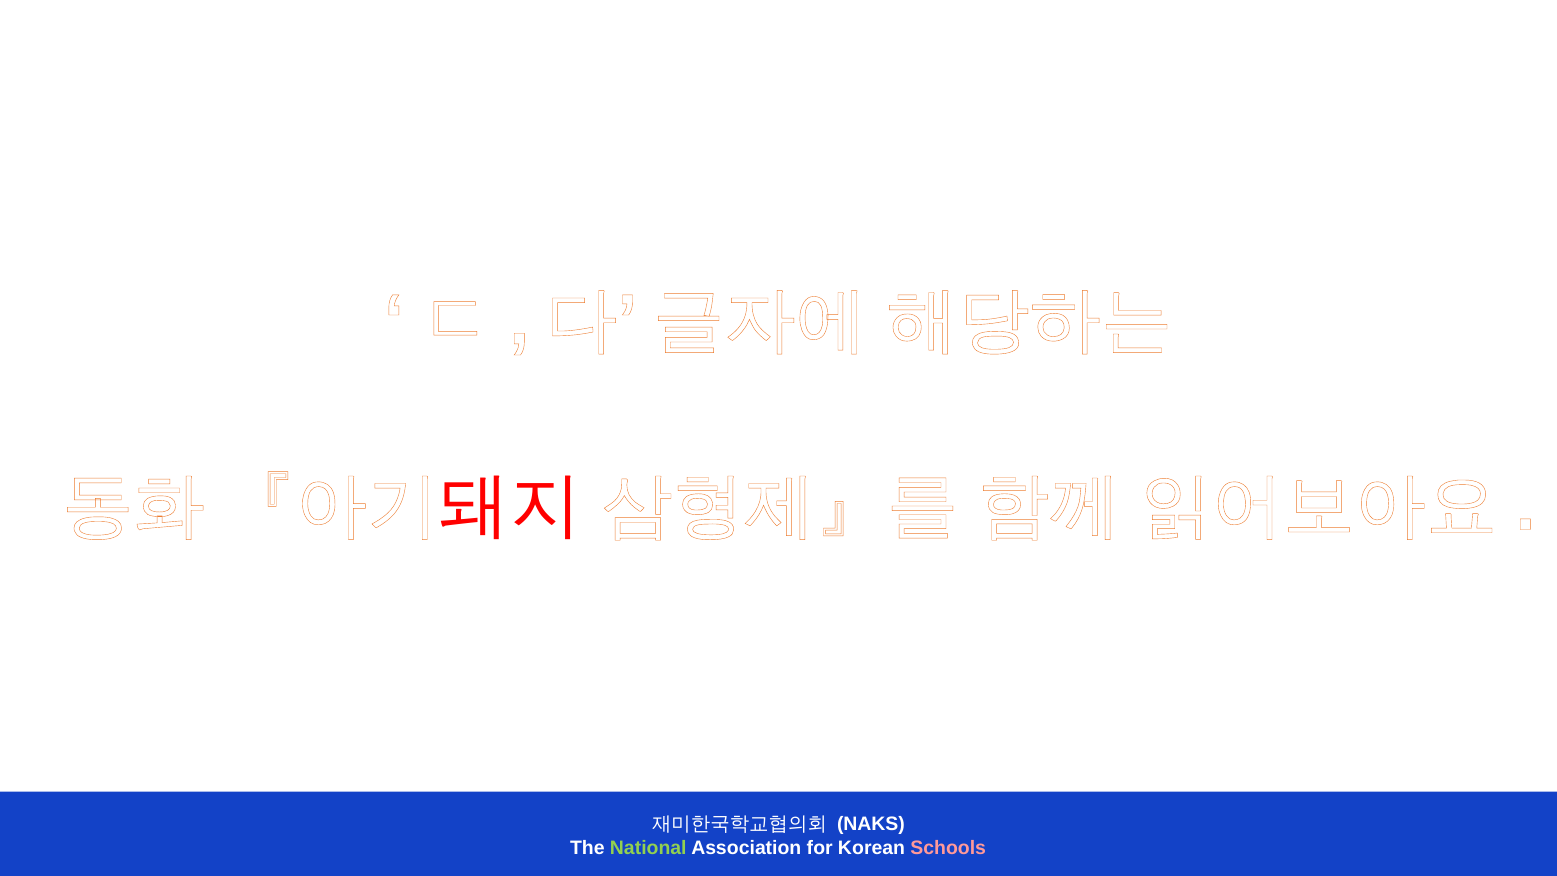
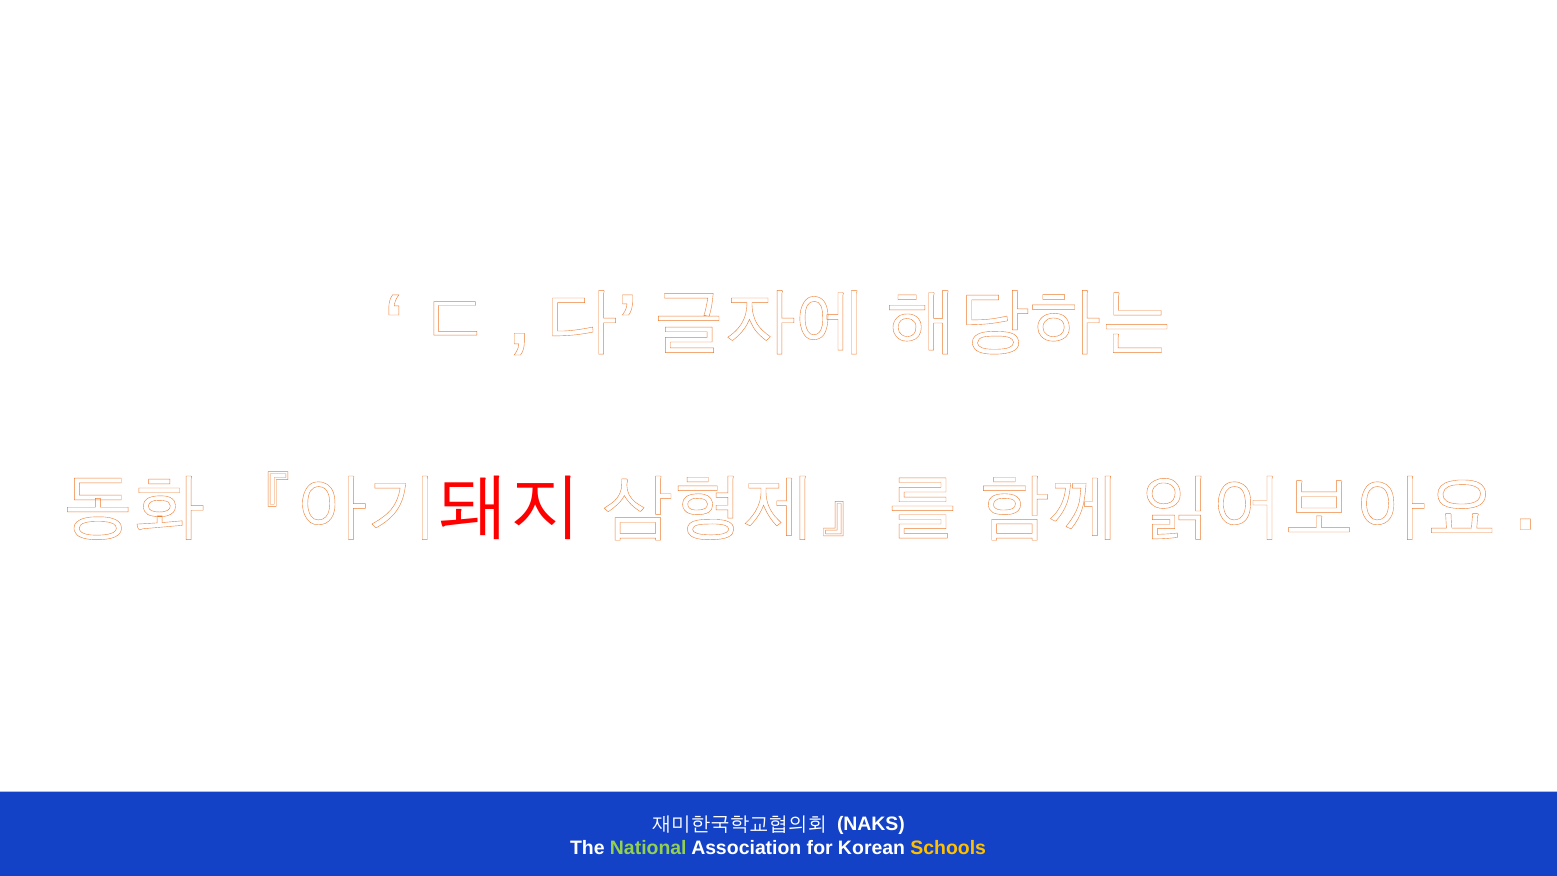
Schools colour: pink -> yellow
